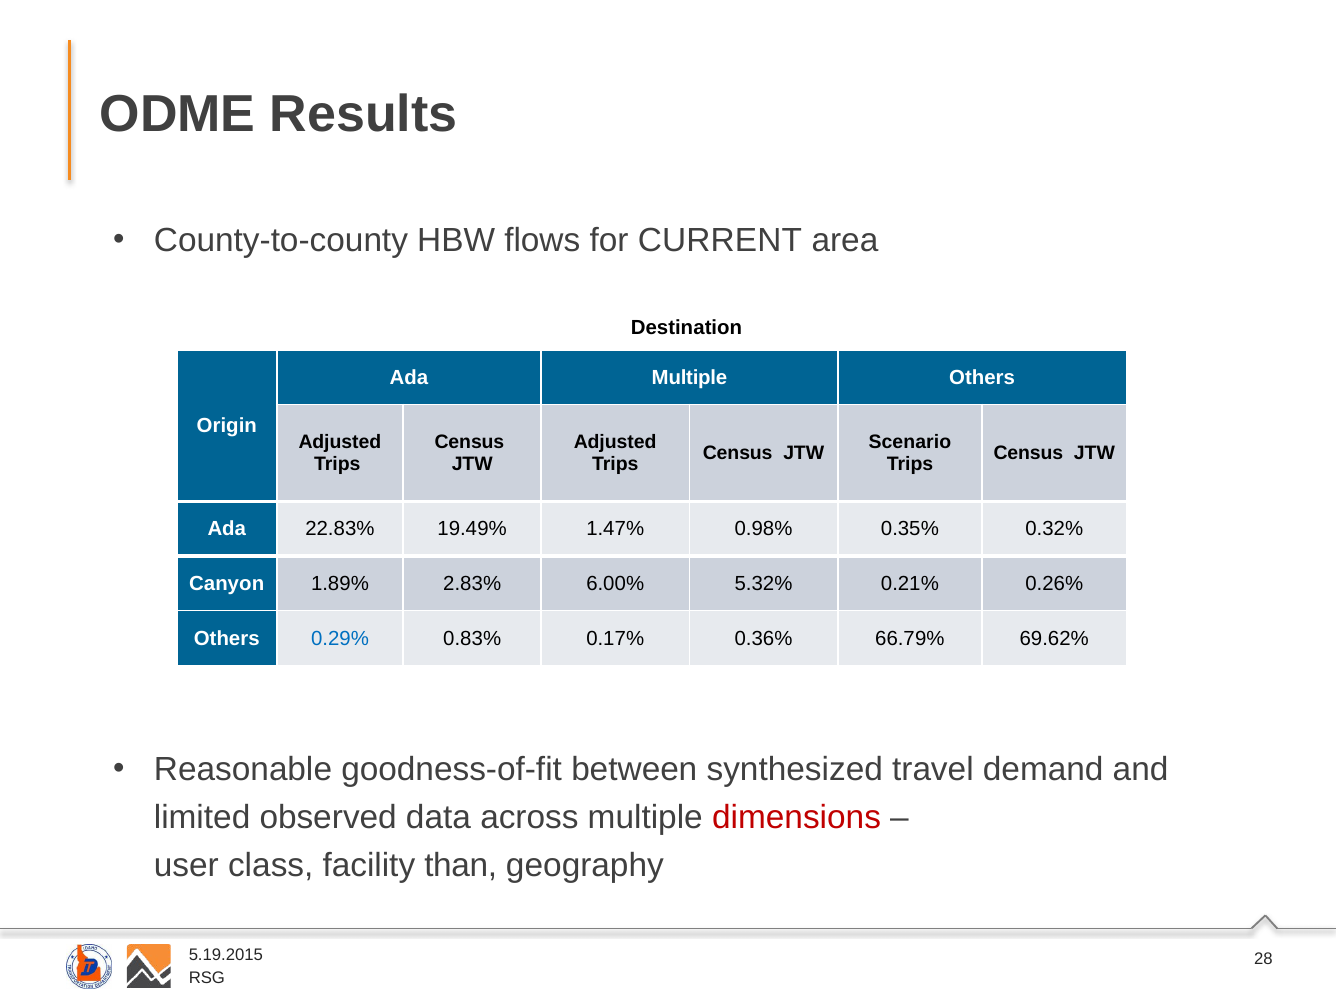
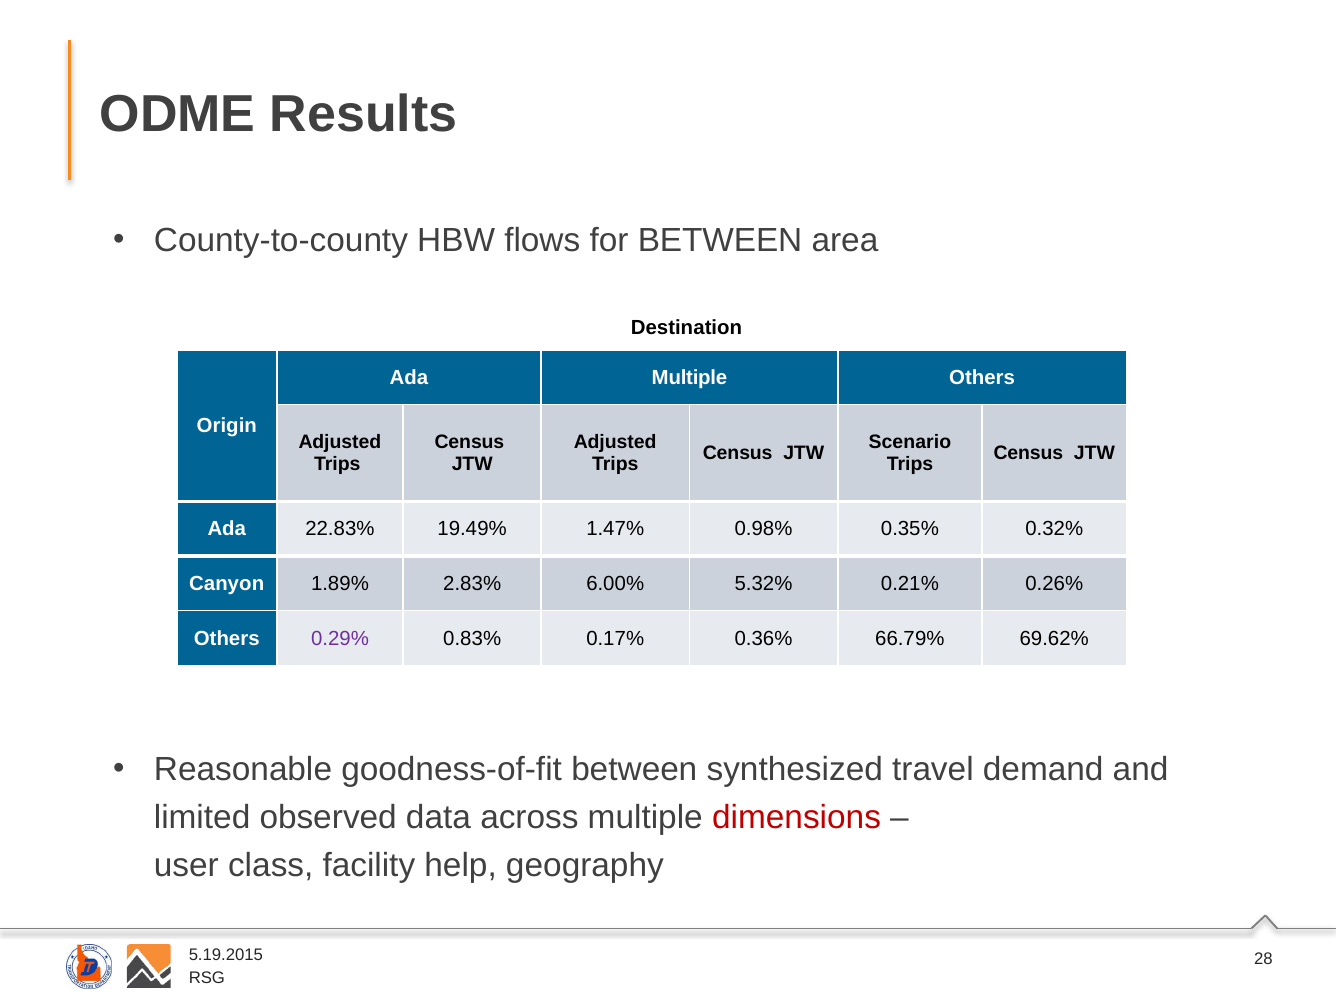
for CURRENT: CURRENT -> BETWEEN
0.29% colour: blue -> purple
than: than -> help
